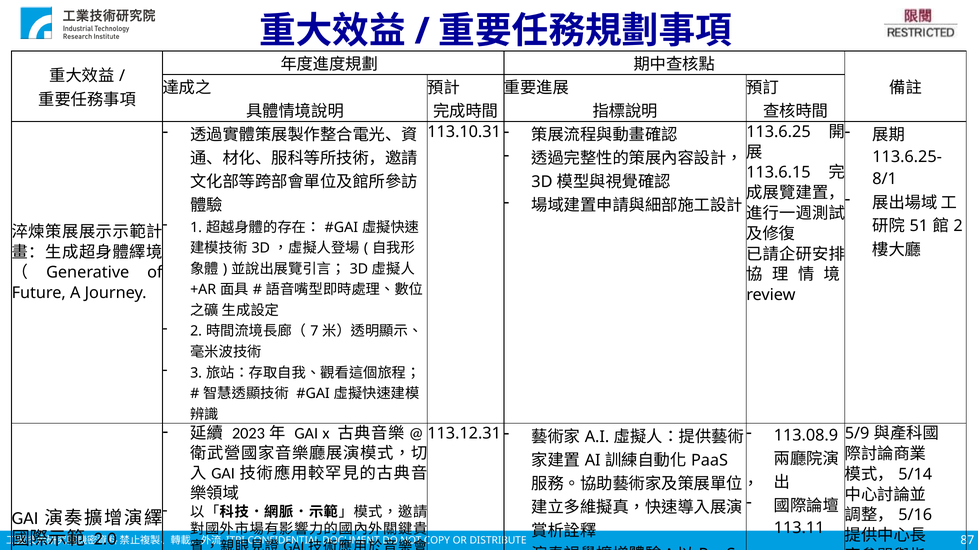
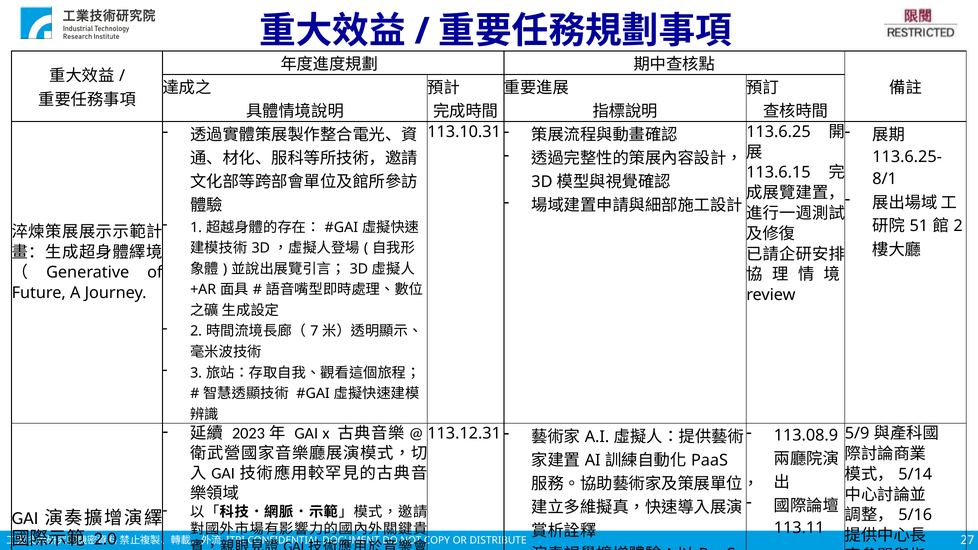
87: 87 -> 27
